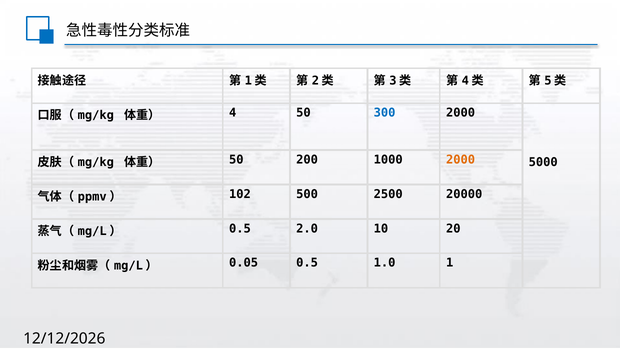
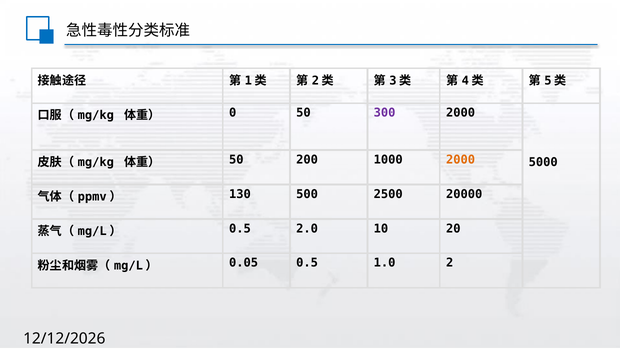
4: 4 -> 0
300 colour: blue -> purple
102: 102 -> 130
1: 1 -> 2
